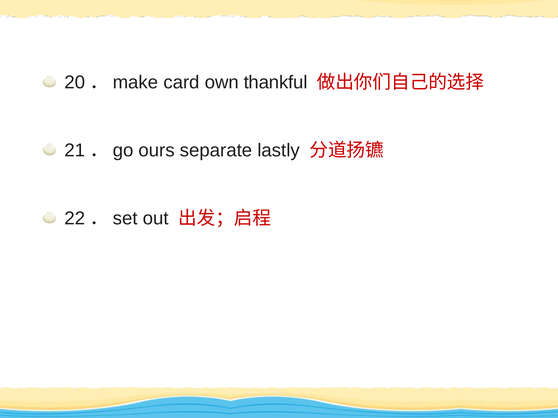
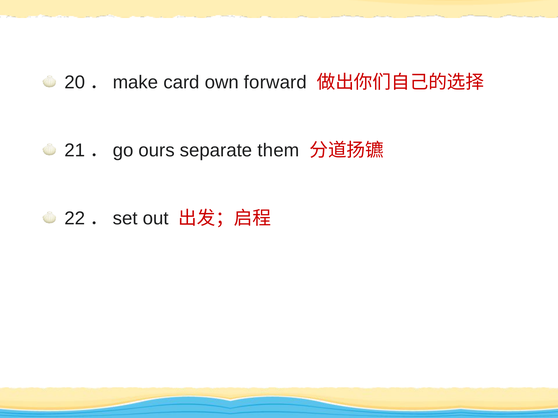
thankful: thankful -> forward
lastly: lastly -> them
